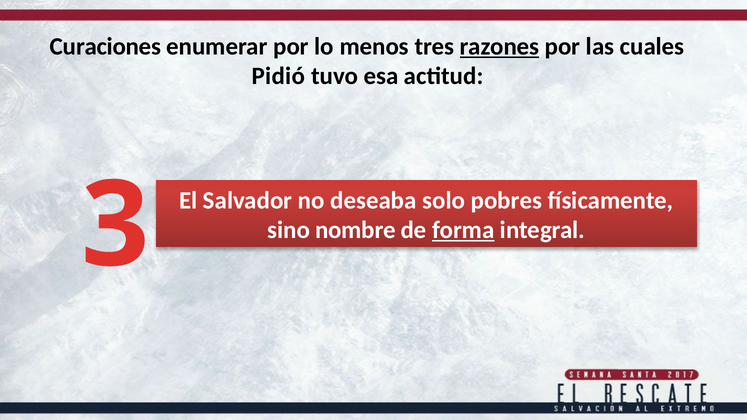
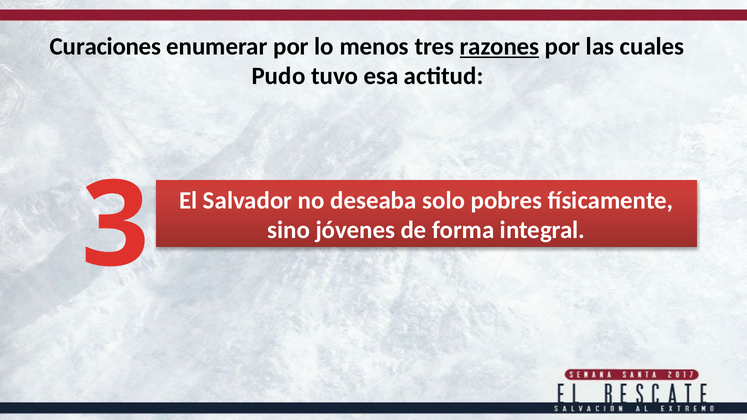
Pidió: Pidió -> Pudo
nombre: nombre -> jóvenes
forma underline: present -> none
